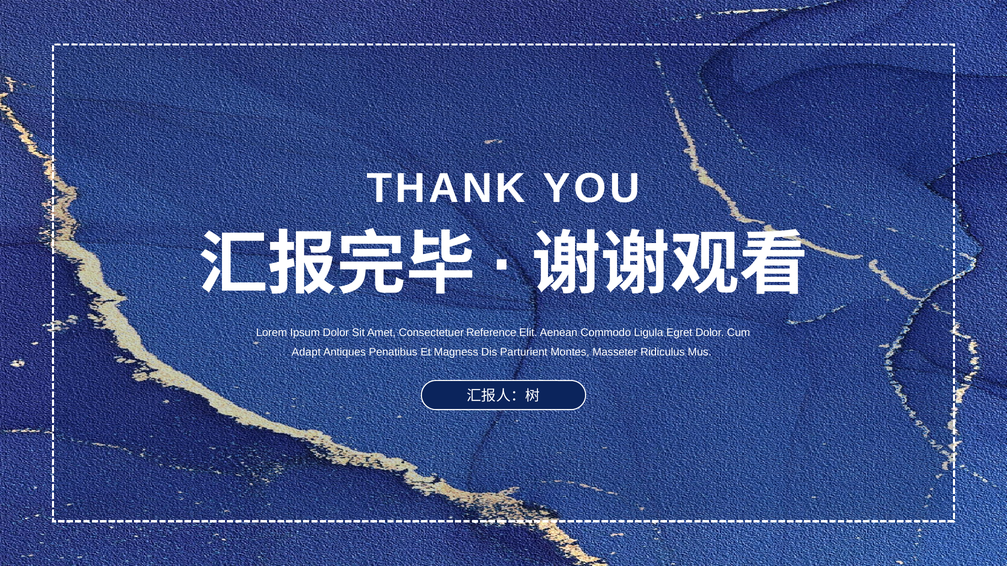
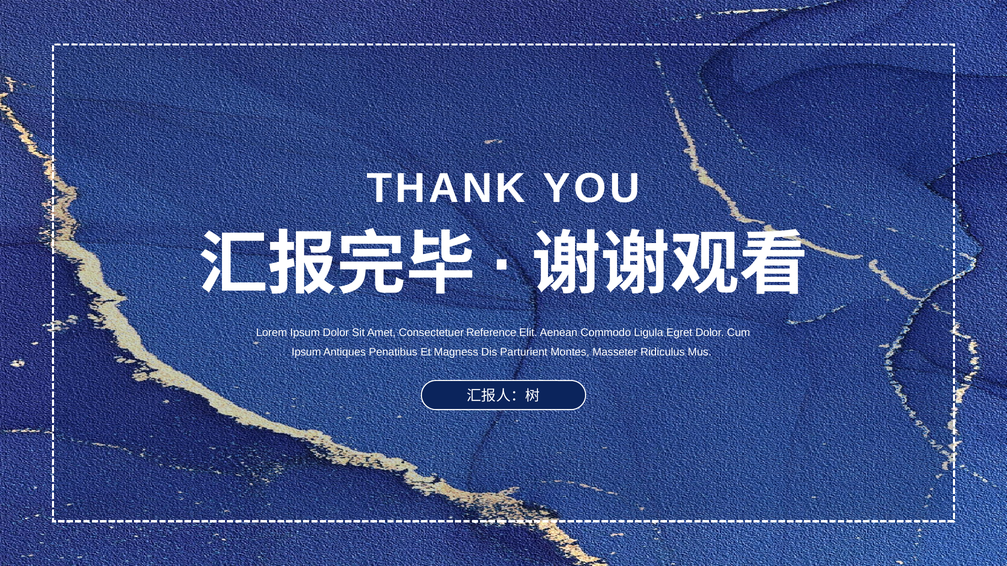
Adapt at (306, 353): Adapt -> Ipsum
